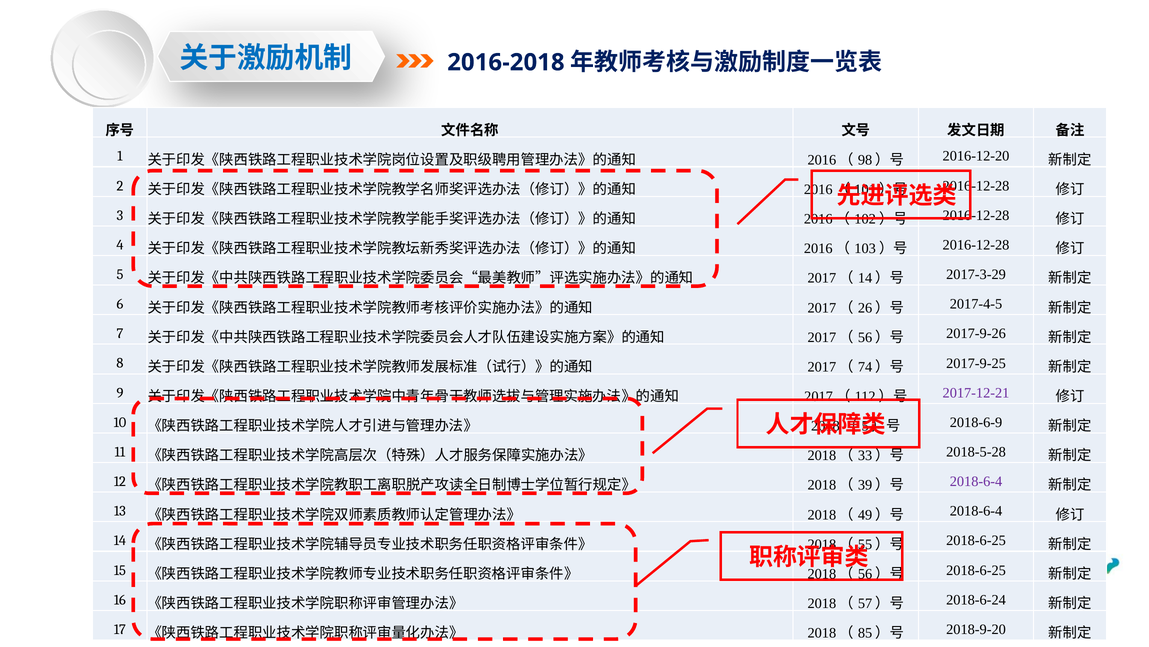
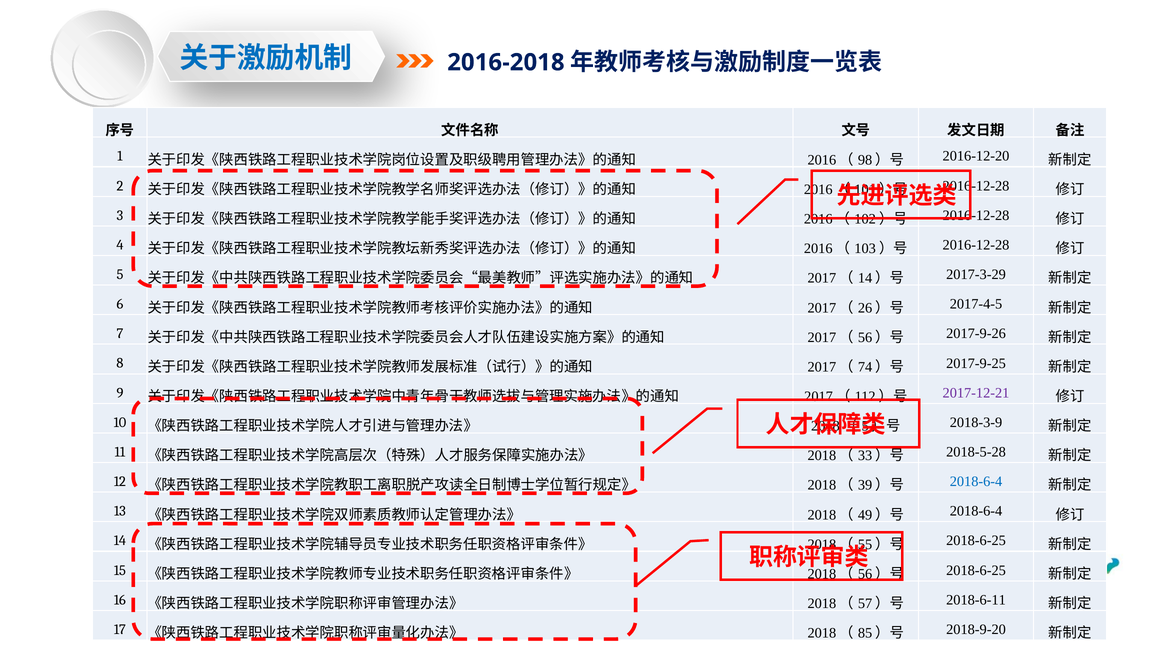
2018-6-9: 2018-6-9 -> 2018-3-9
2018-6-4 at (976, 481) colour: purple -> blue
2018-6-24: 2018-6-24 -> 2018-6-11
